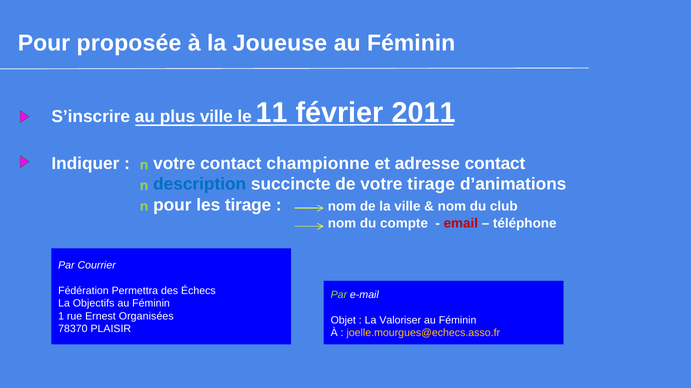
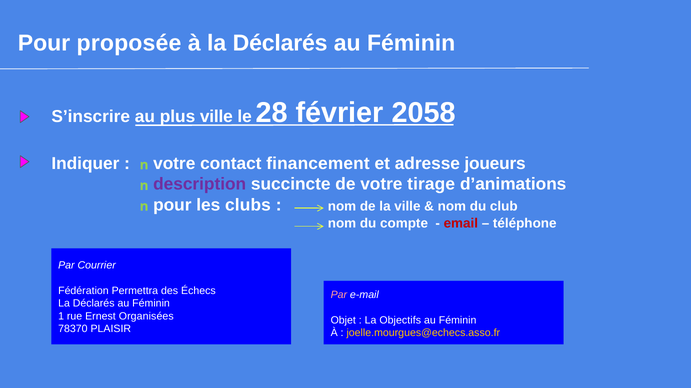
à la Joueuse: Joueuse -> Déclarés
11: 11 -> 28
2011: 2011 -> 2058
championne: championne -> financement
adresse contact: contact -> joueurs
description colour: blue -> purple
les tirage: tirage -> clubs
Par at (339, 295) colour: light green -> pink
Objectifs at (94, 304): Objectifs -> Déclarés
Valoriser: Valoriser -> Objectifs
